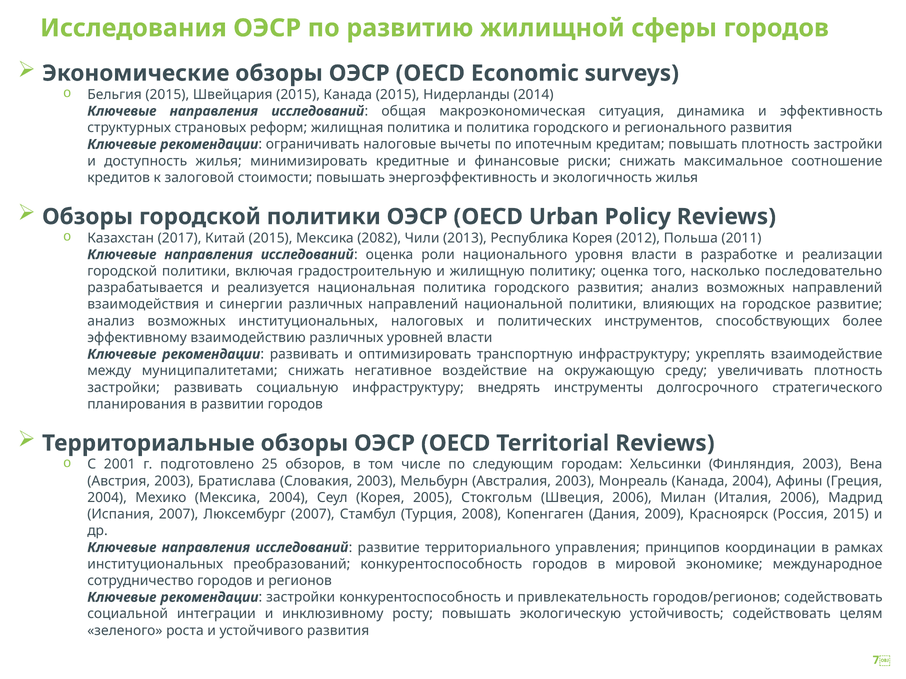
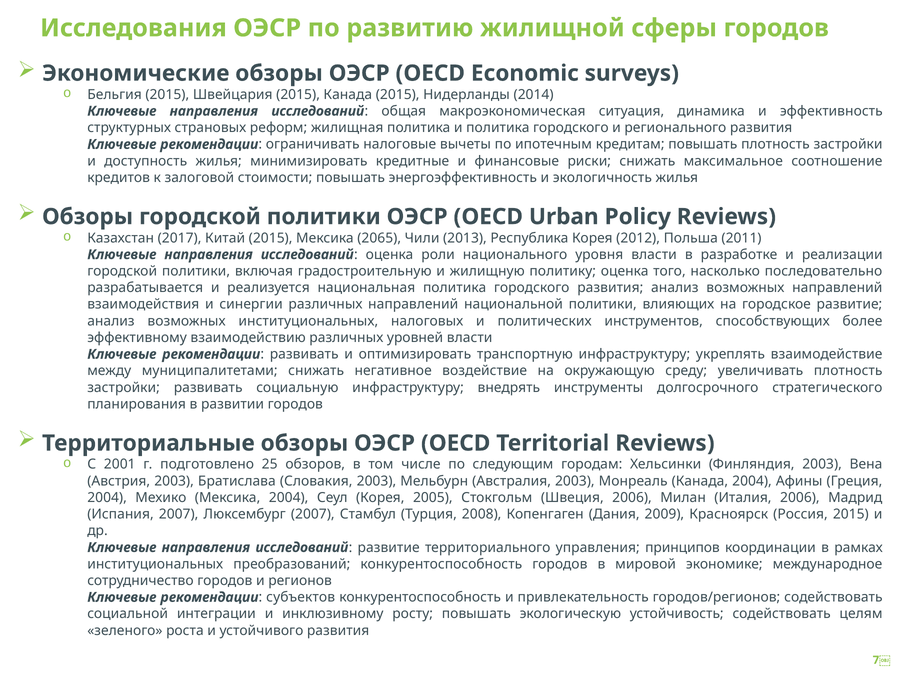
2082: 2082 -> 2065
рекомендации застройки: застройки -> субъектов
